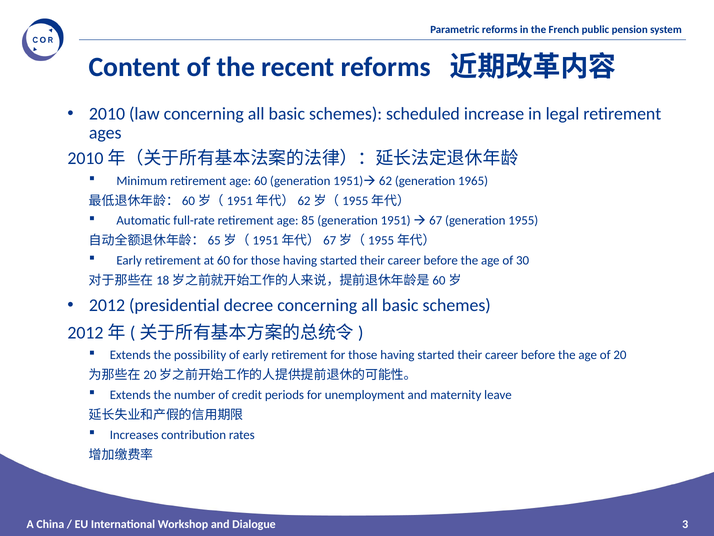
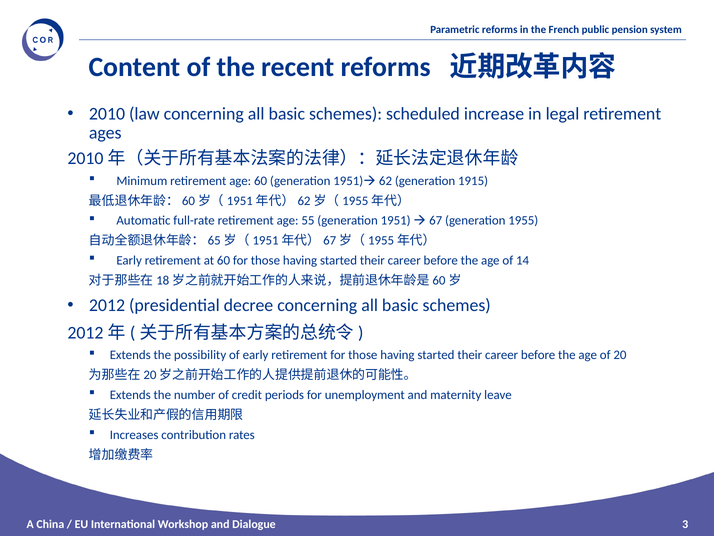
1965: 1965 -> 1915
85: 85 -> 55
30: 30 -> 14
